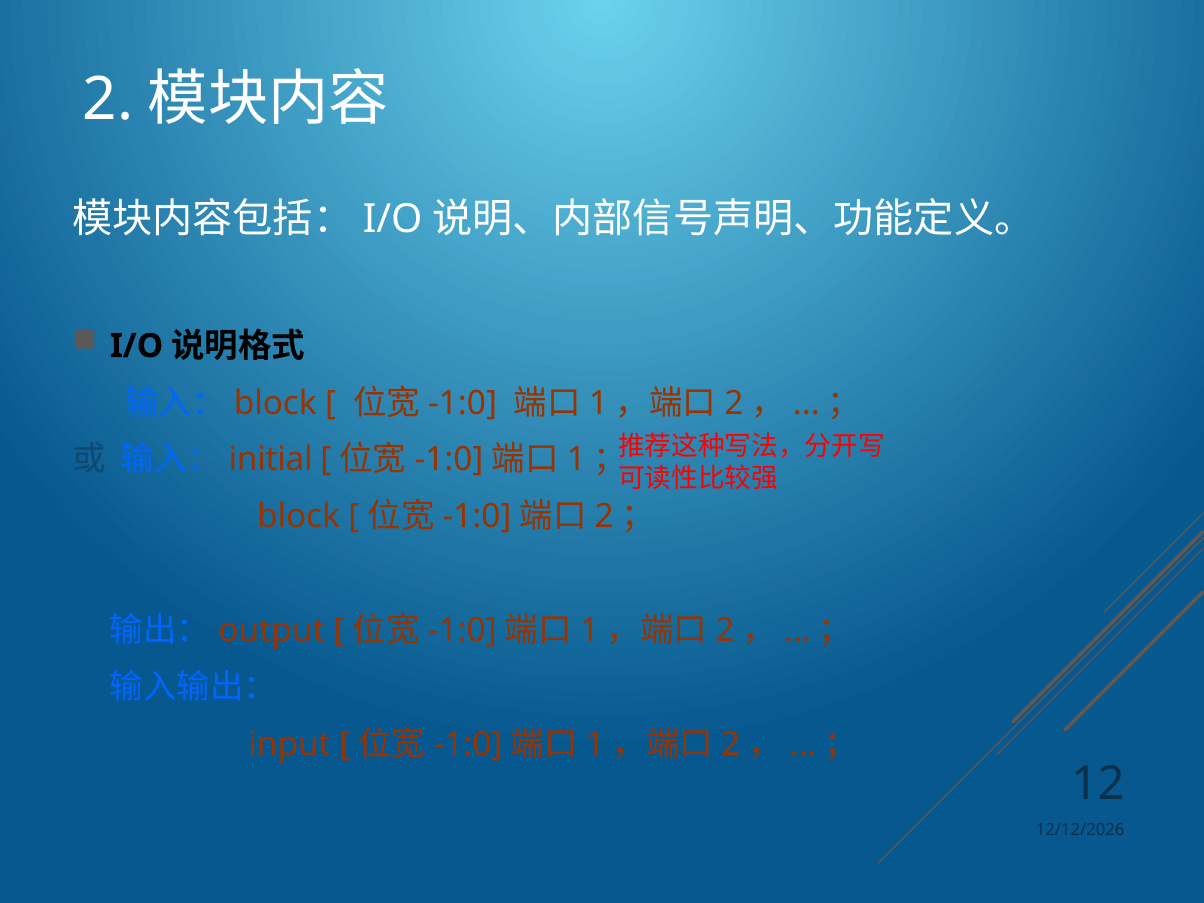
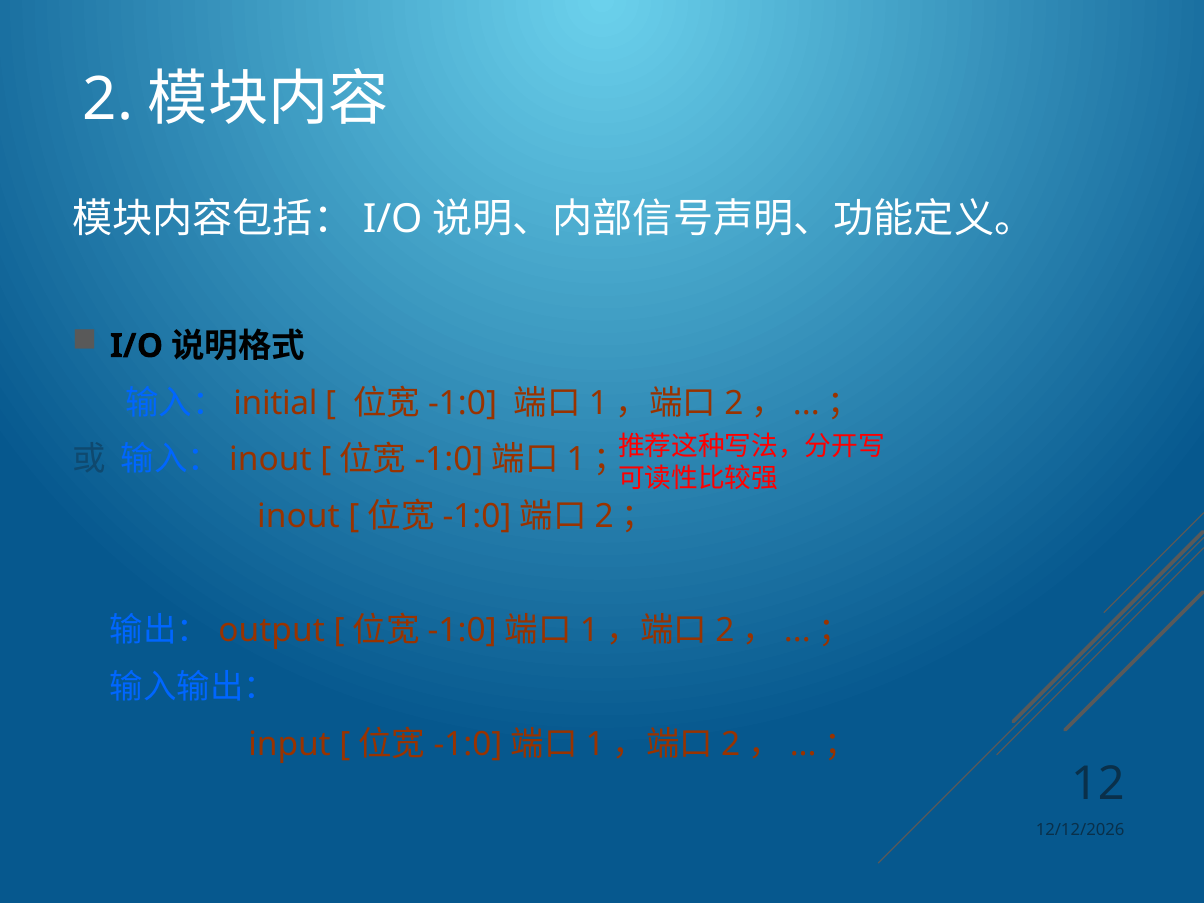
block at (275, 403): block -> initial
initial at (271, 460): initial -> inout
block at (299, 517): block -> inout
